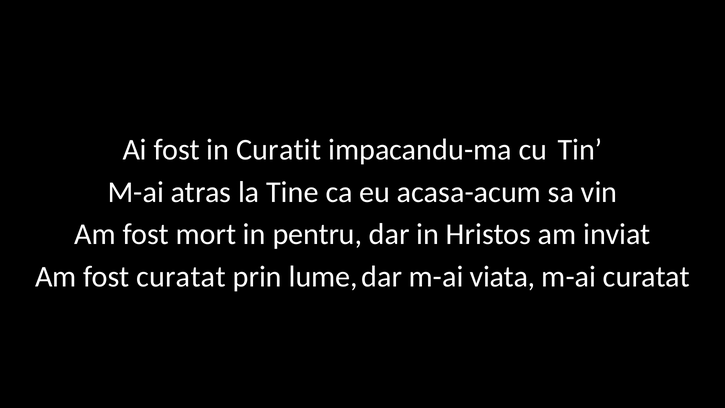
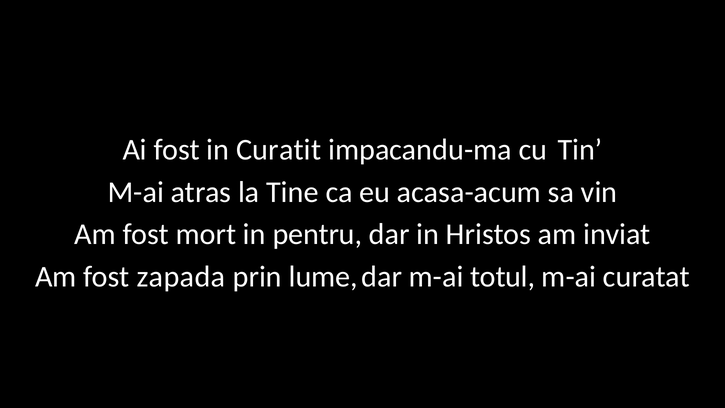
fost curatat: curatat -> zapada
viata: viata -> totul
